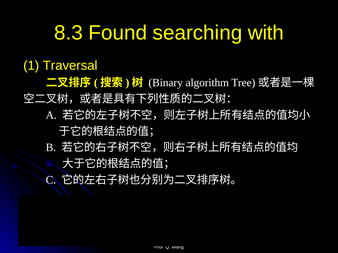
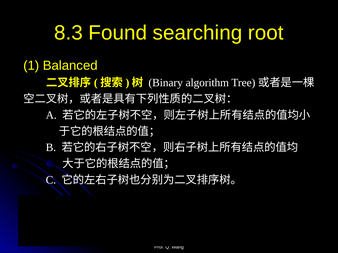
with: with -> root
Traversal: Traversal -> Balanced
